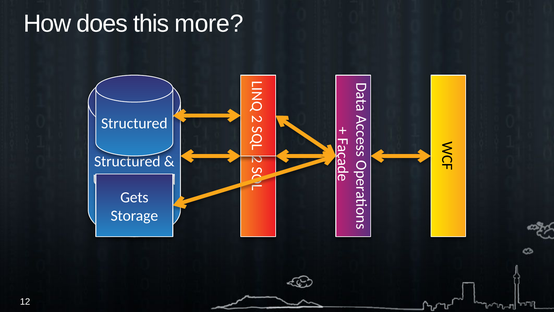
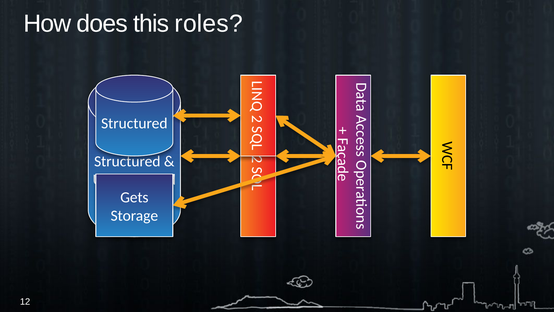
more: more -> roles
